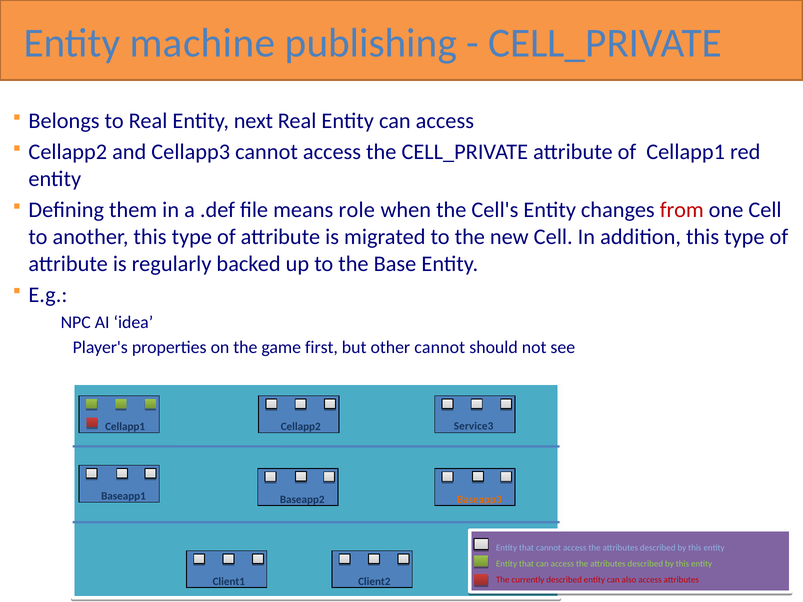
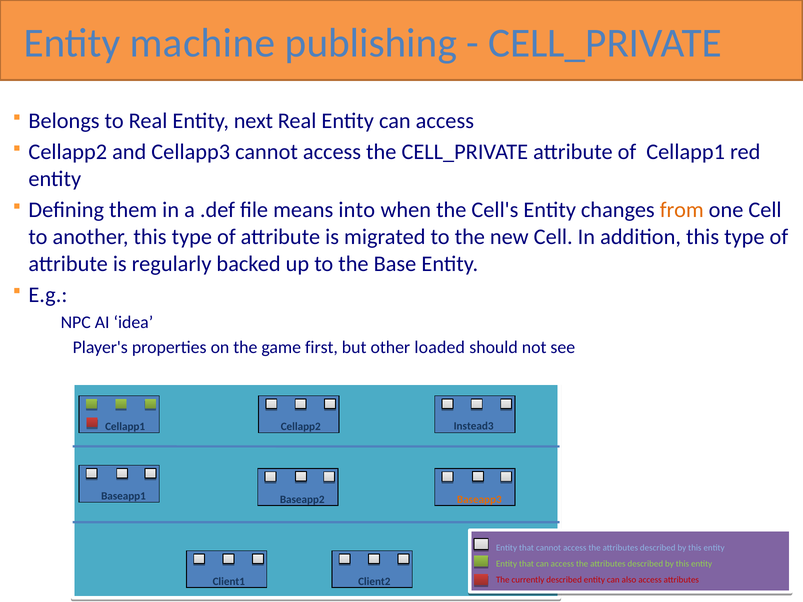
role: role -> into
from colour: red -> orange
other cannot: cannot -> loaded
Service3: Service3 -> Instead3
